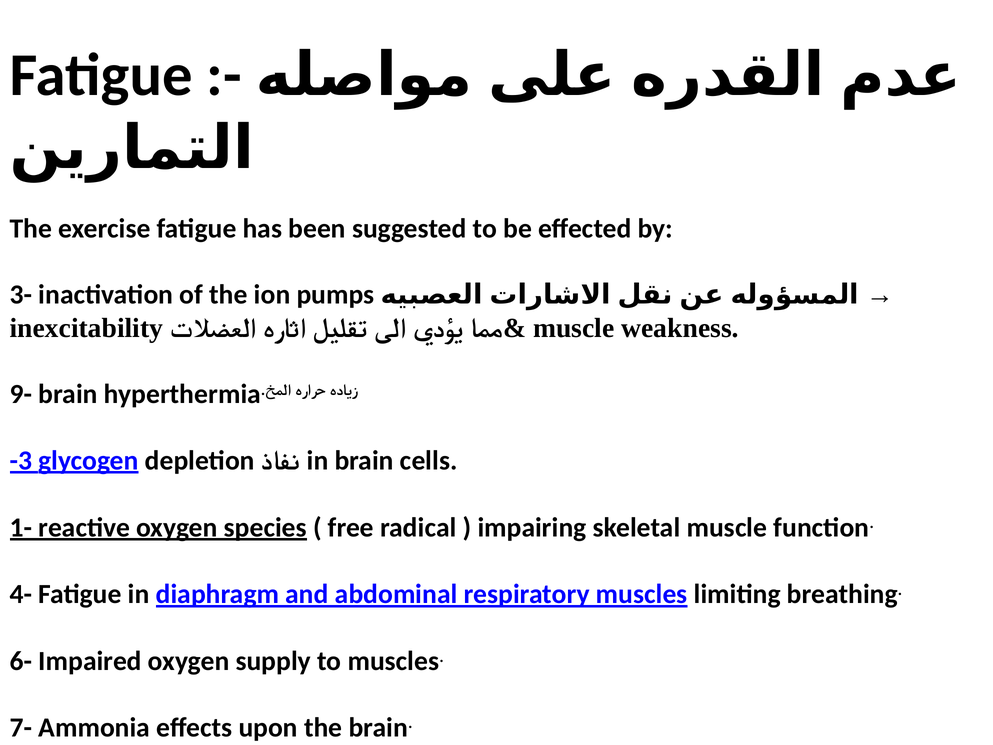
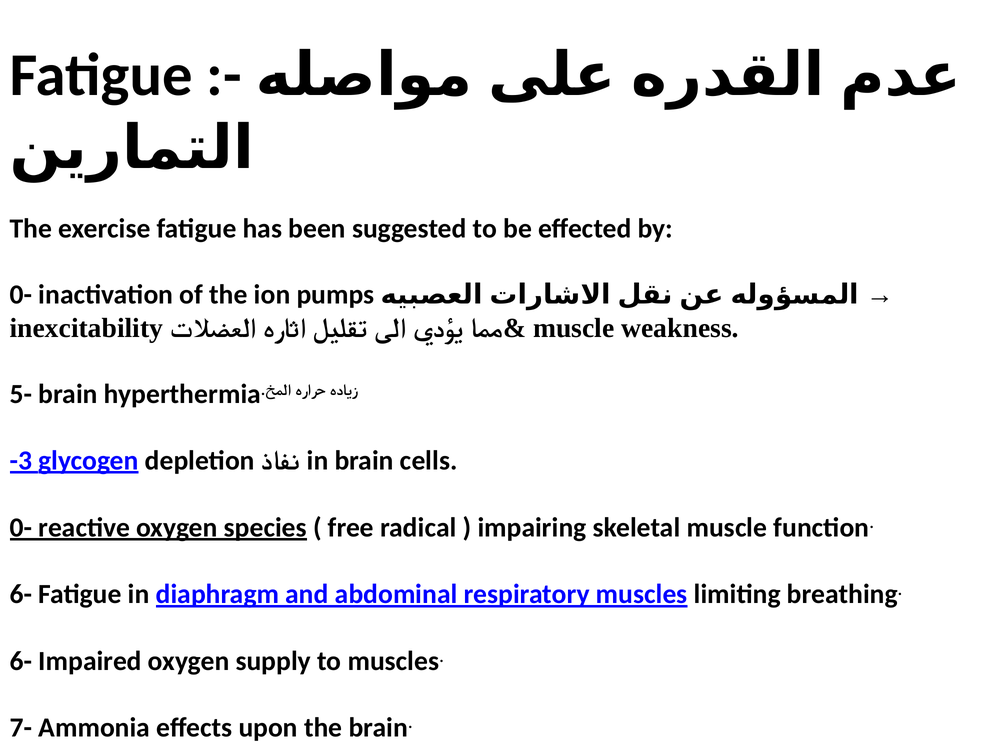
3- at (21, 295): 3- -> 0-
9-: 9- -> 5-
1- at (21, 527): 1- -> 0-
4- at (21, 594): 4- -> 6-
